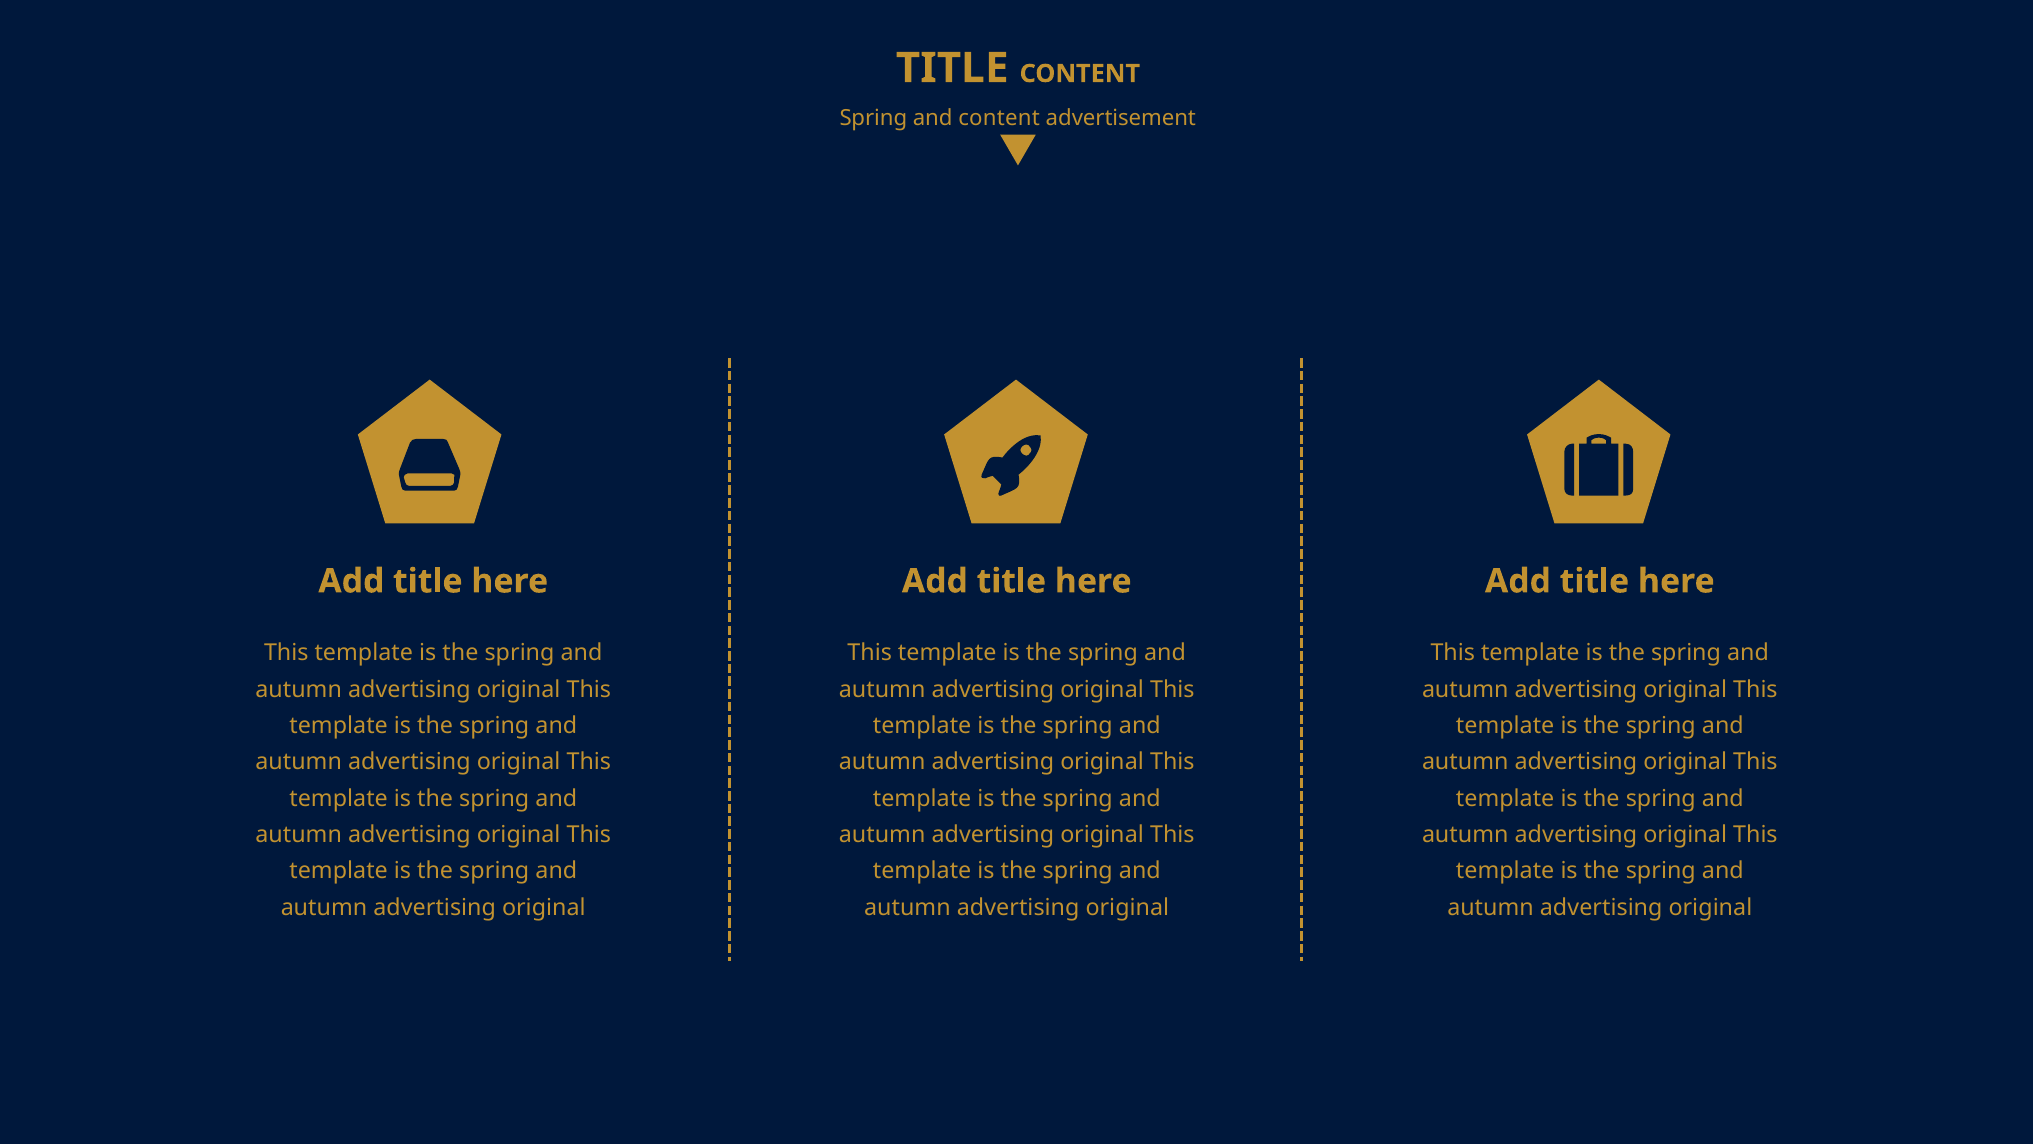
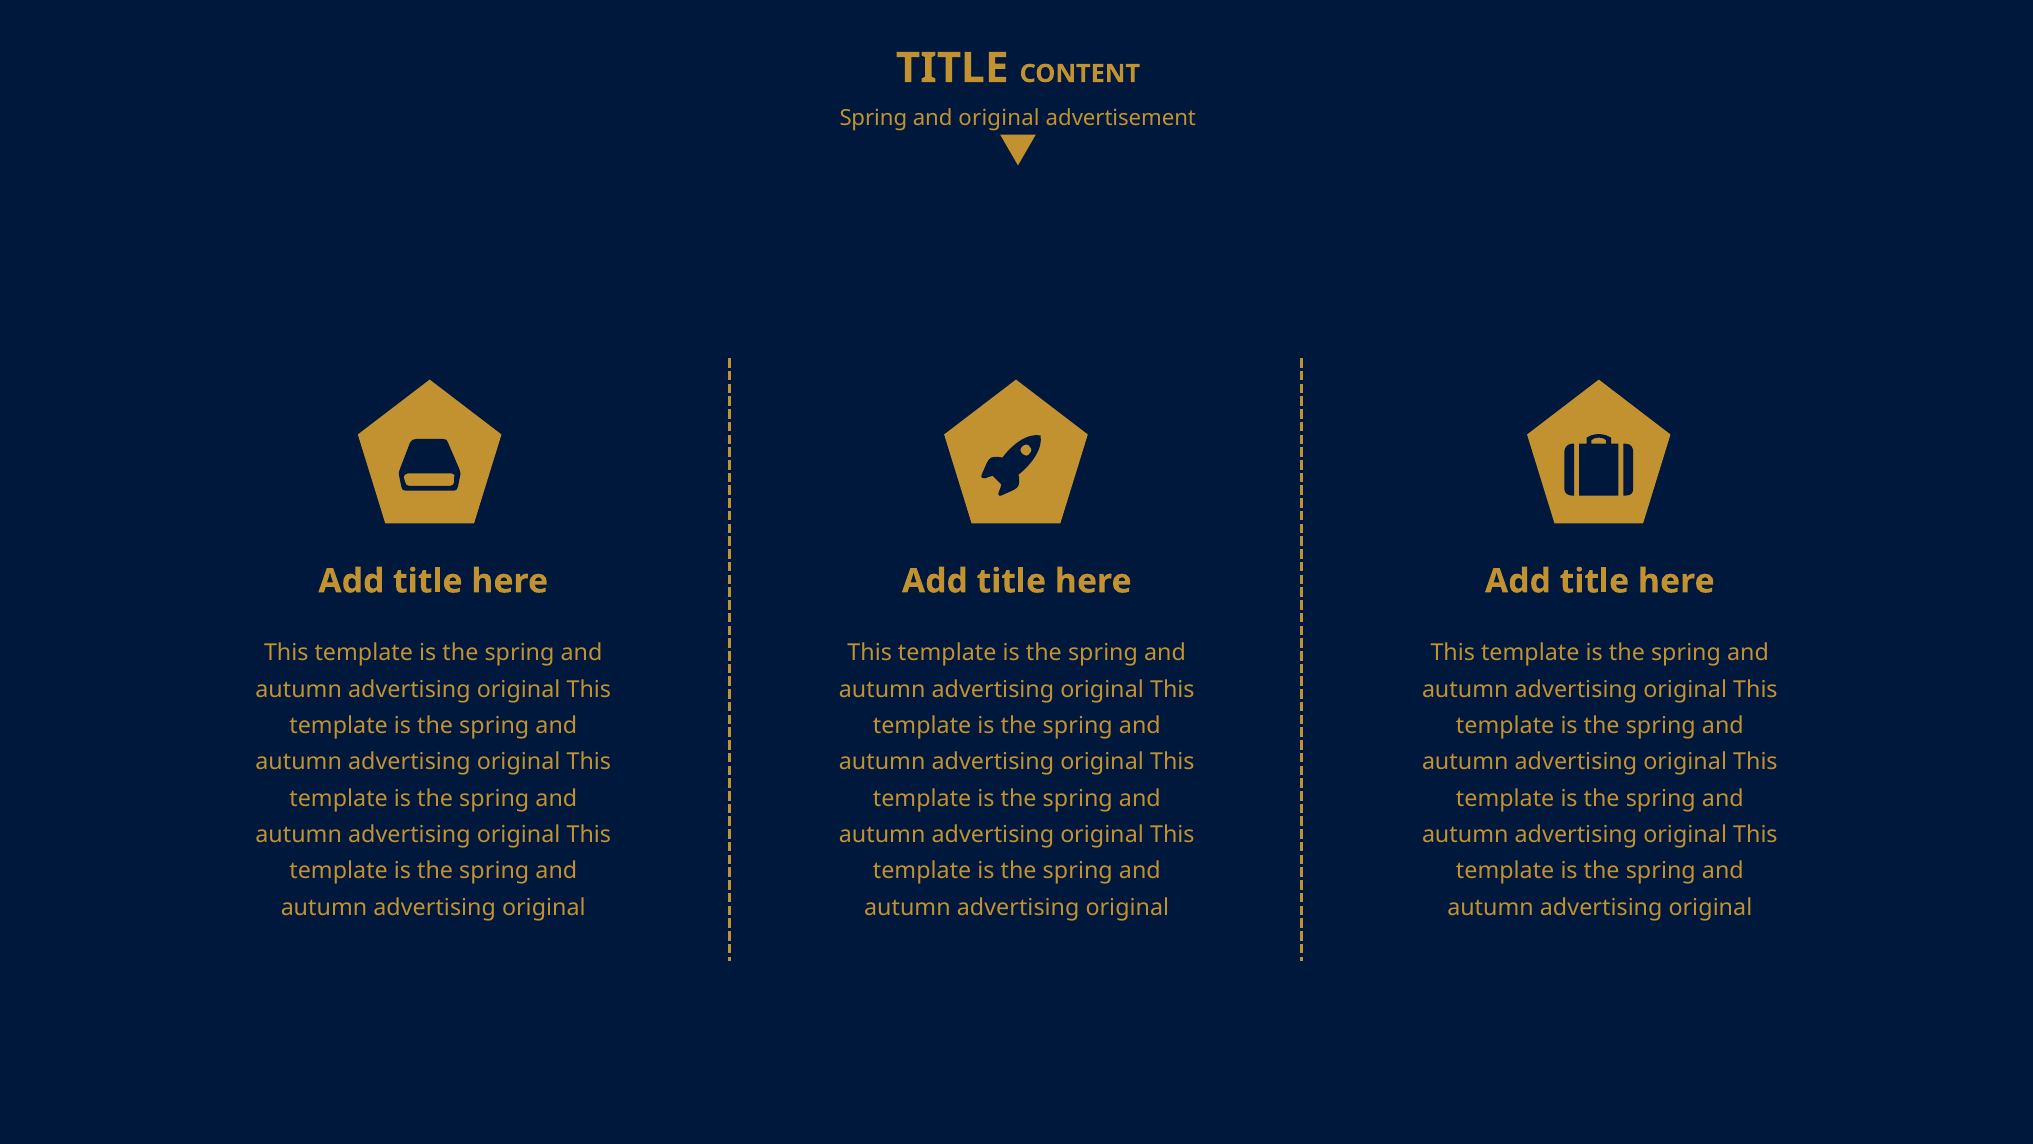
and content: content -> original
